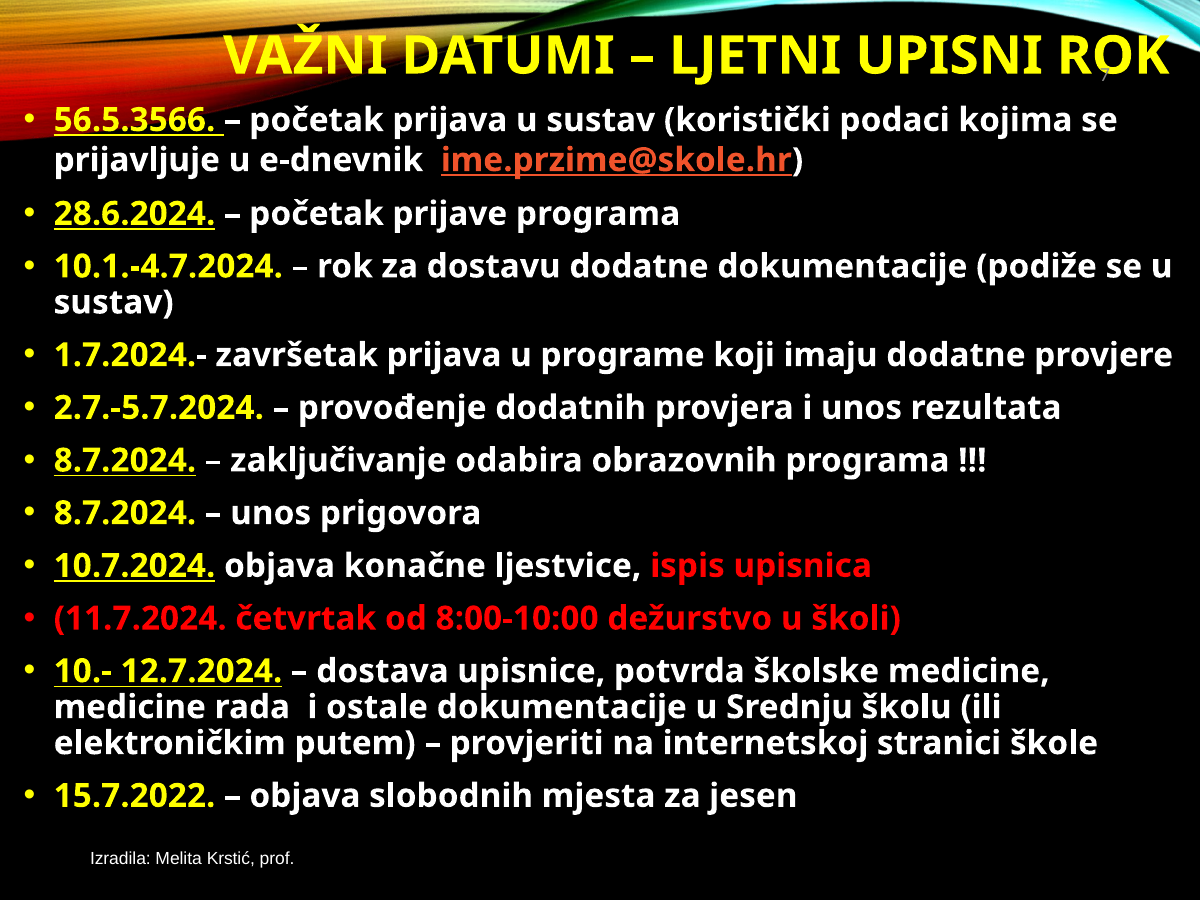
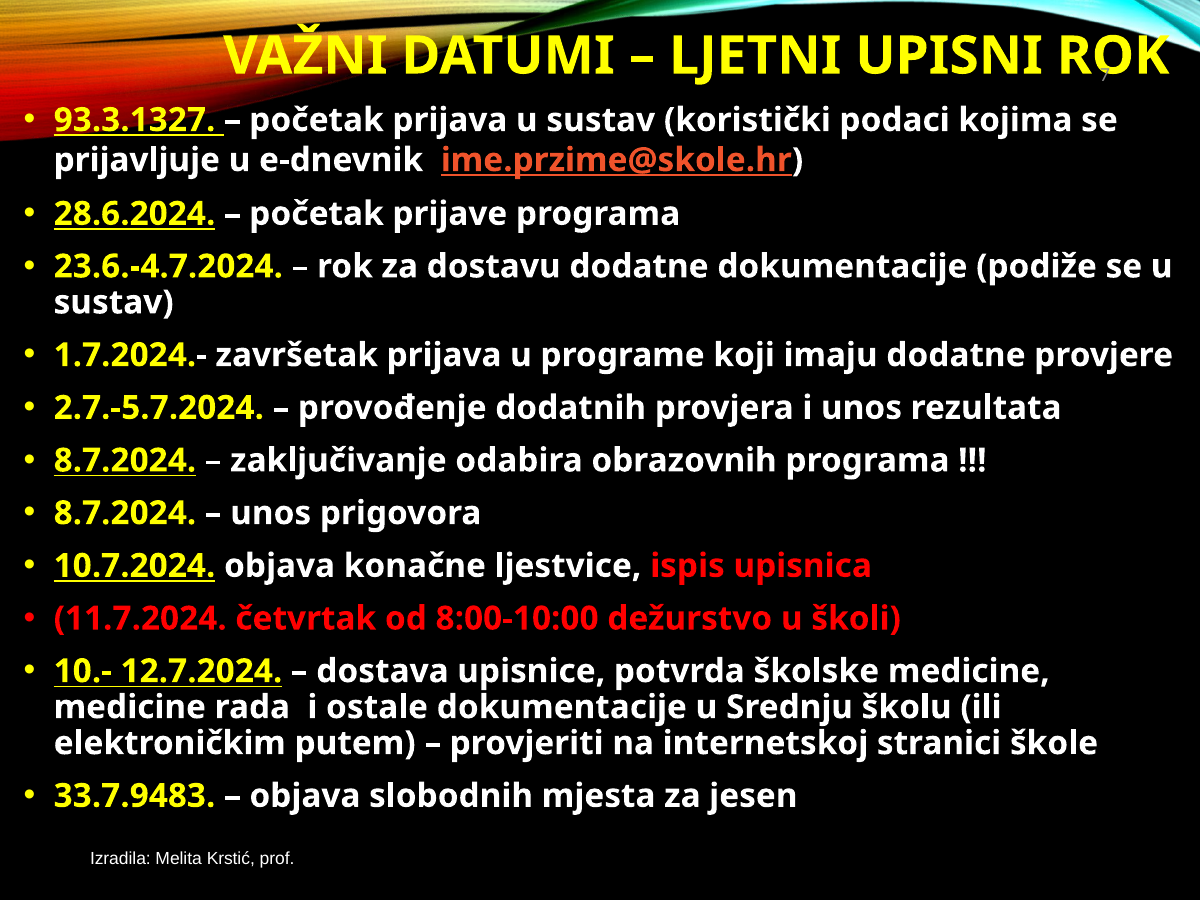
56.5.3566: 56.5.3566 -> 93.3.1327
10.1.-4.7.2024: 10.1.-4.7.2024 -> 23.6.-4.7.2024
15.7.2022: 15.7.2022 -> 33.7.9483
